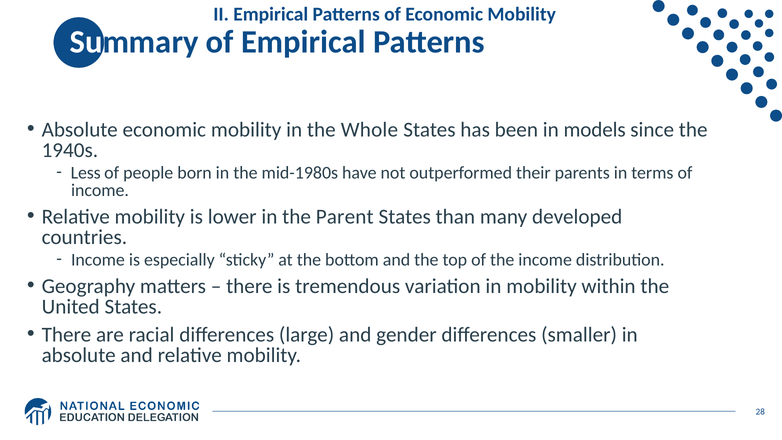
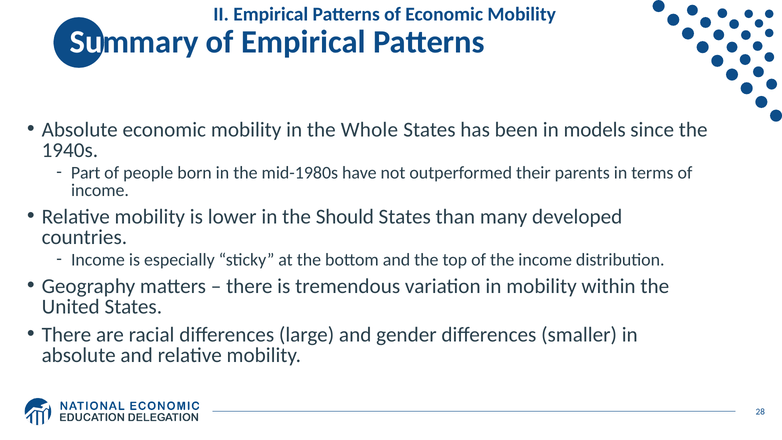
Less: Less -> Part
Parent: Parent -> Should
